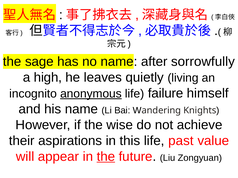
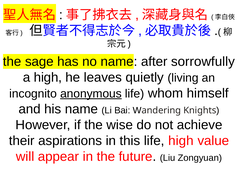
failure: failure -> whom
life past: past -> high
the at (106, 157) underline: present -> none
